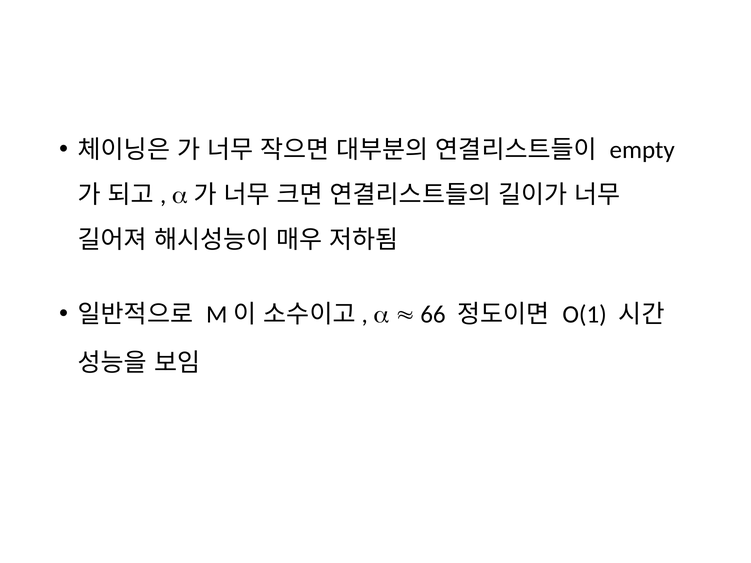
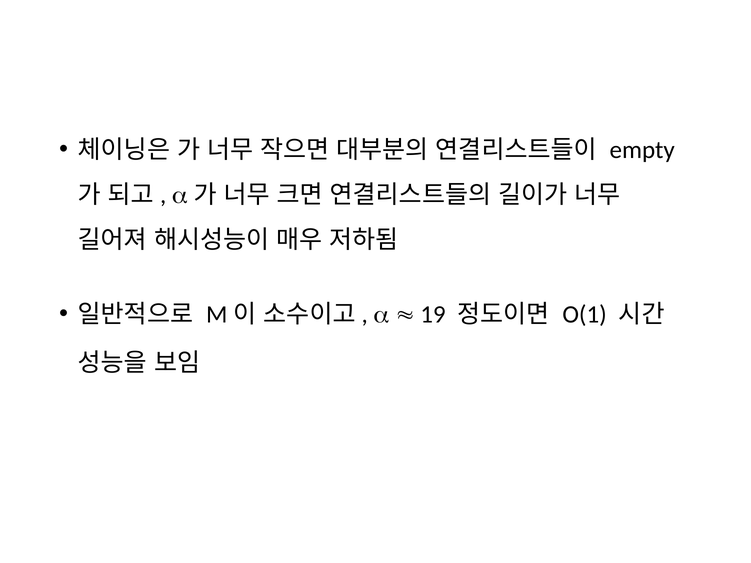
66: 66 -> 19
